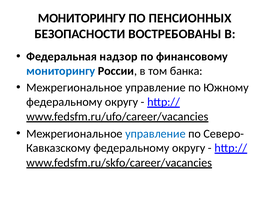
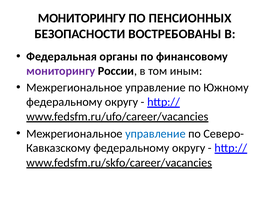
надзор: надзор -> органы
мониторингу at (61, 71) colour: blue -> purple
банка: банка -> иным
